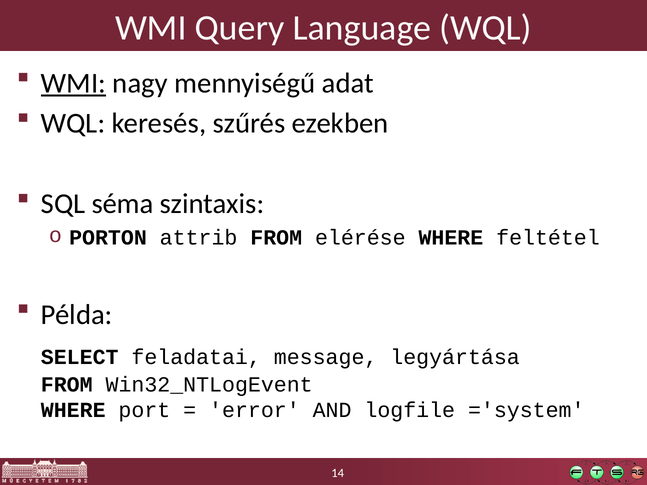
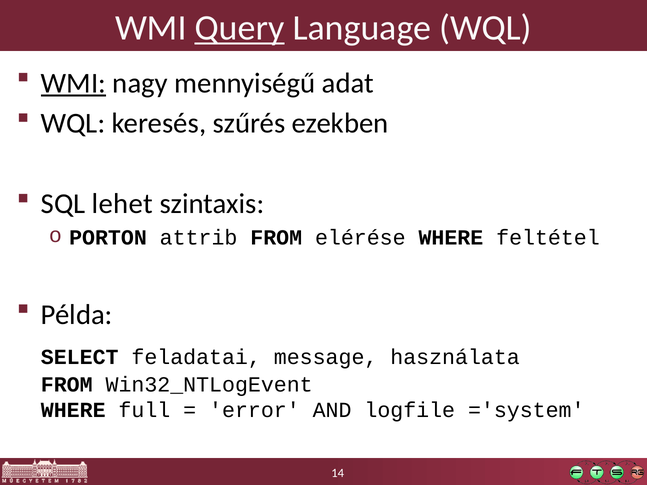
Query underline: none -> present
séma: séma -> lehet
legyártása: legyártása -> használata
port: port -> full
